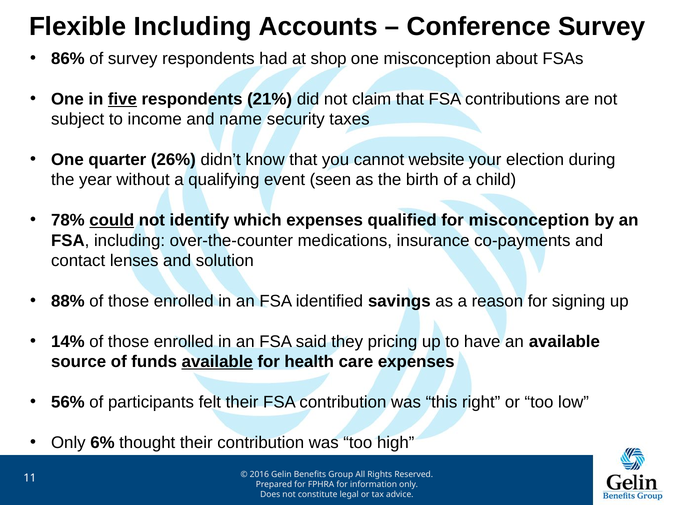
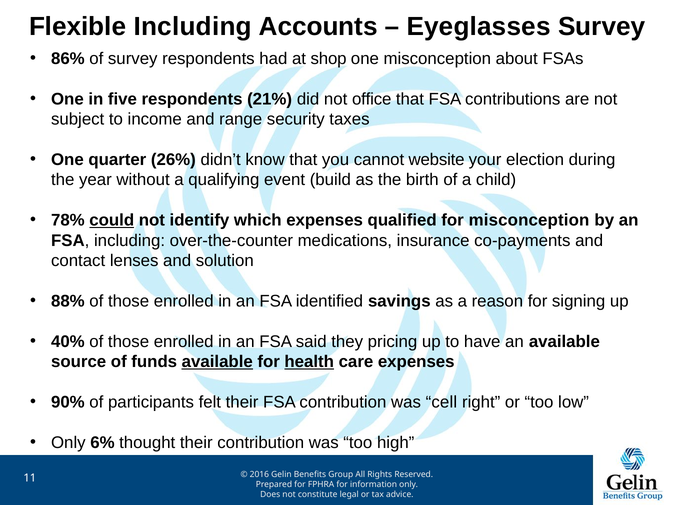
Conference: Conference -> Eyeglasses
five underline: present -> none
claim: claim -> office
name: name -> range
seen: seen -> build
14%: 14% -> 40%
health underline: none -> present
56%: 56% -> 90%
this: this -> cell
